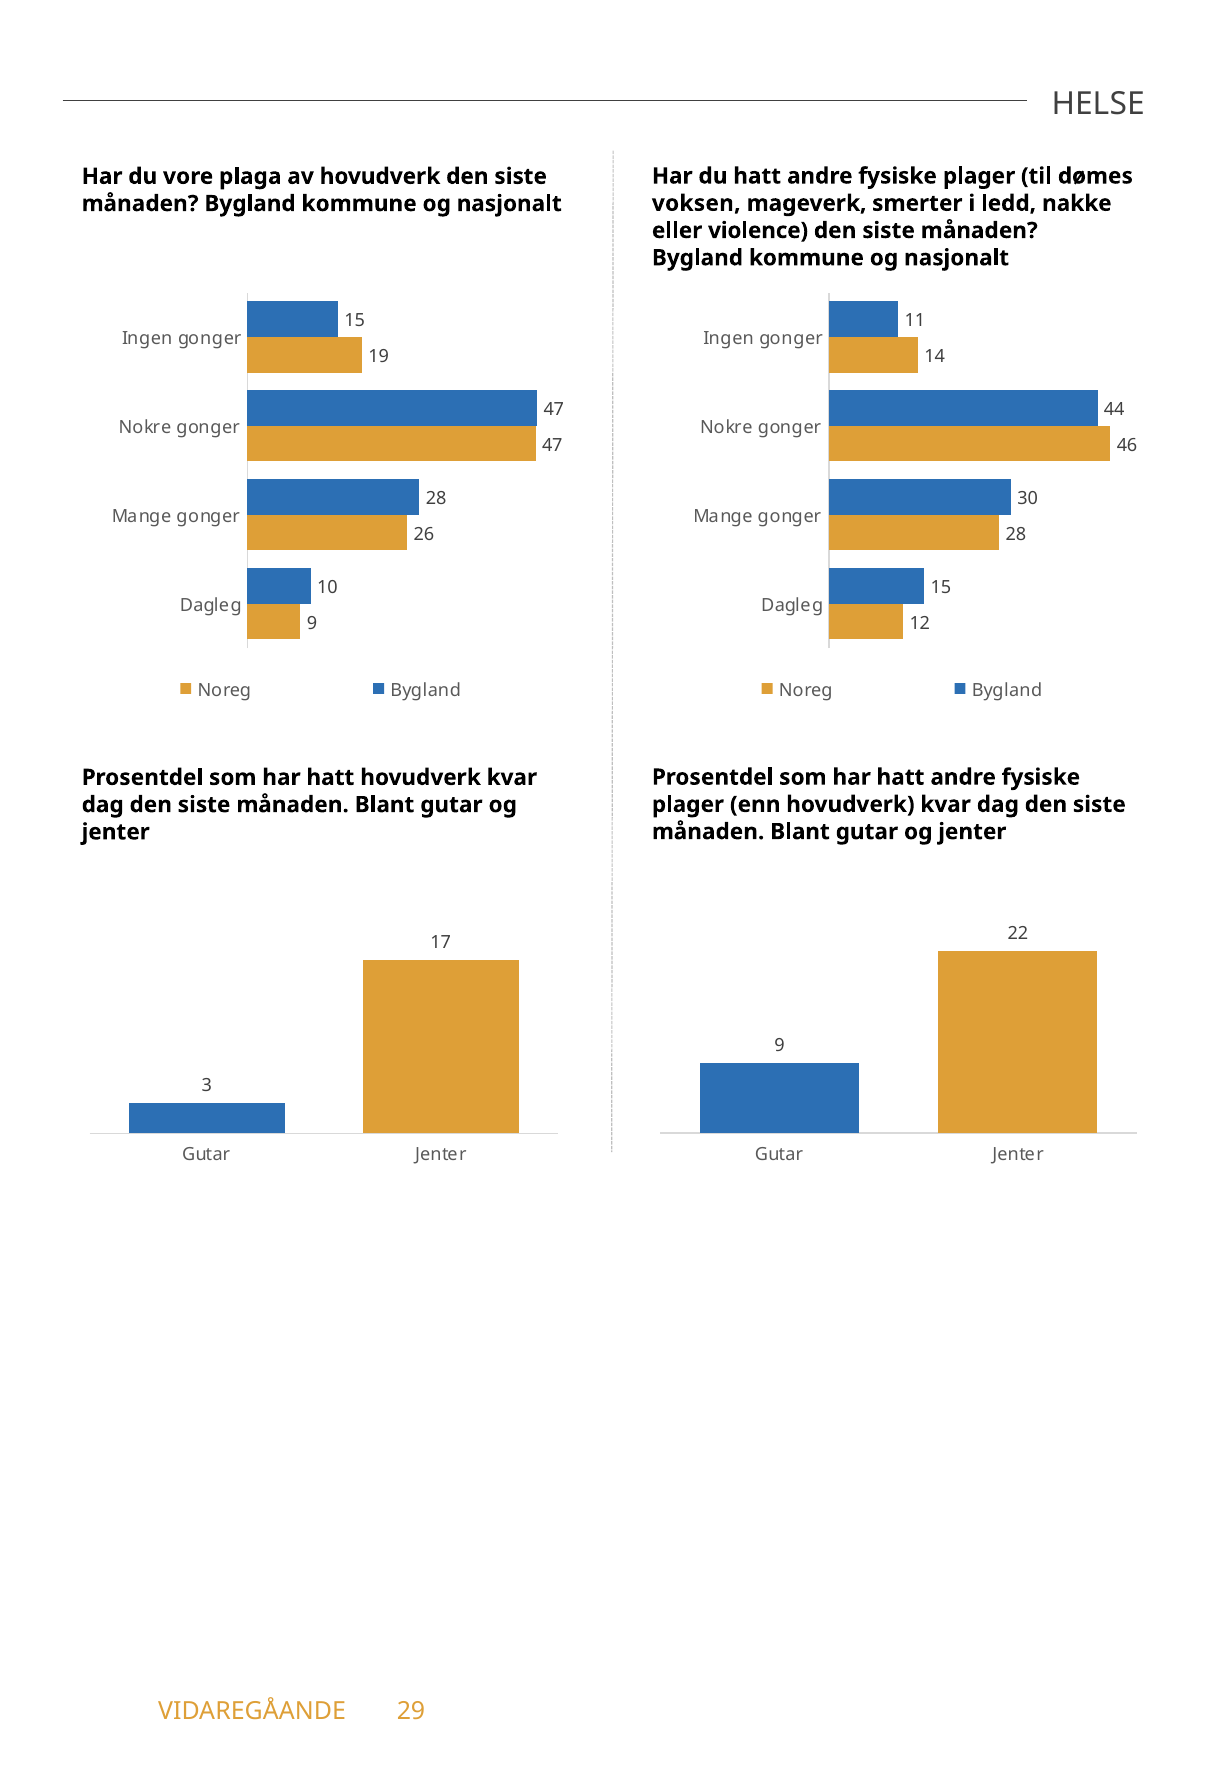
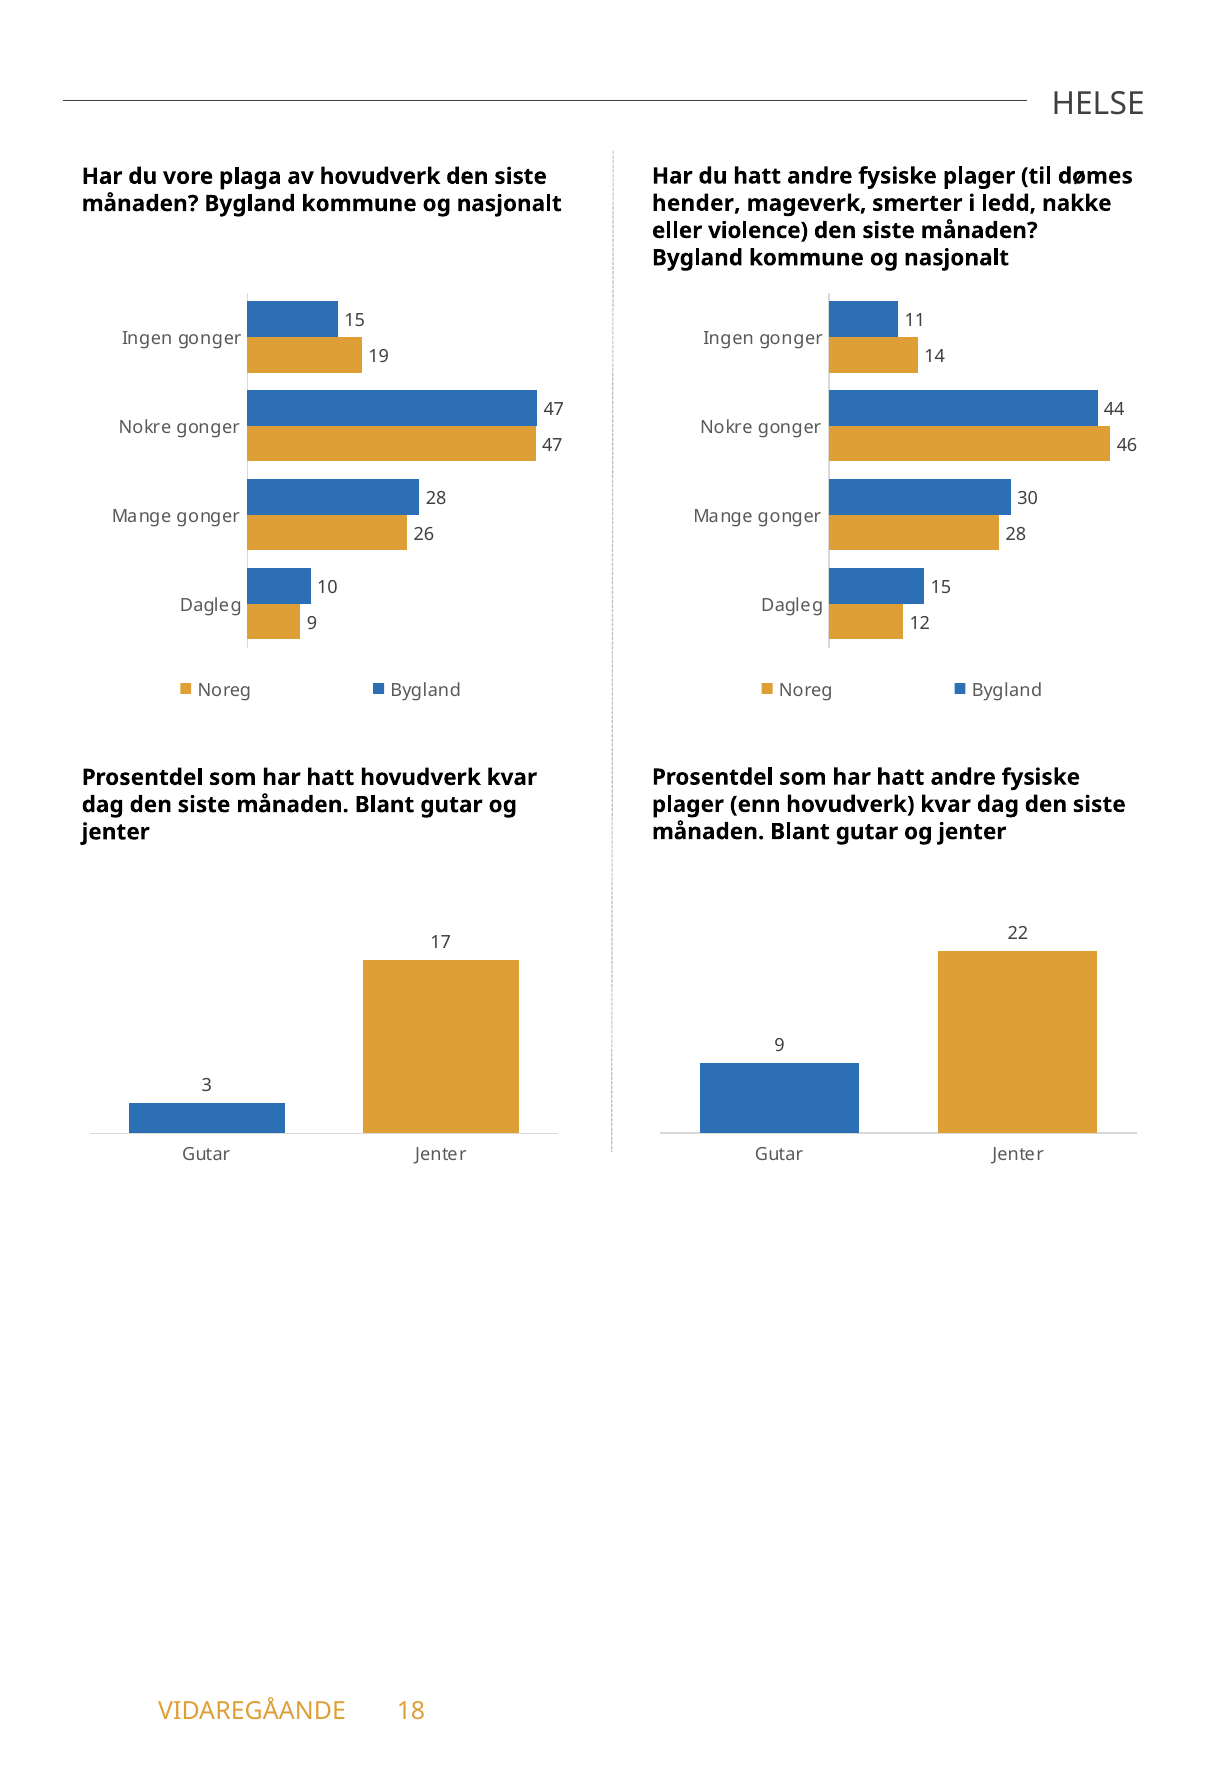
voksen: voksen -> hender
29: 29 -> 18
